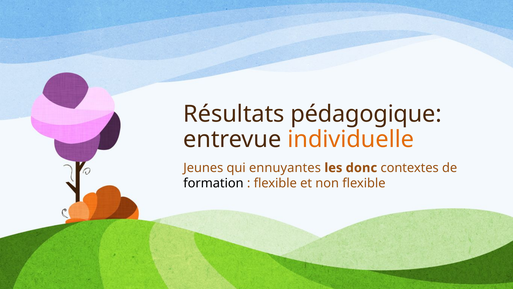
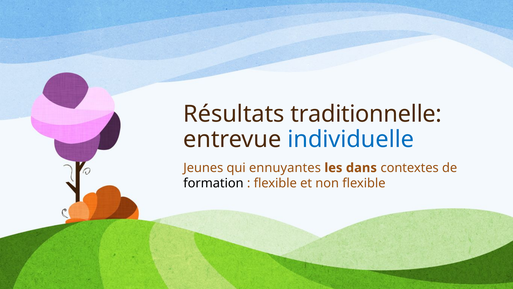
pédagogique: pédagogique -> traditionnelle
individuelle colour: orange -> blue
donc: donc -> dans
